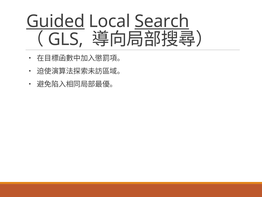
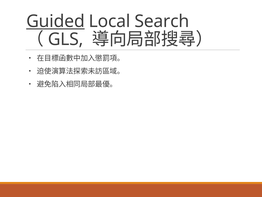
Search underline: present -> none
